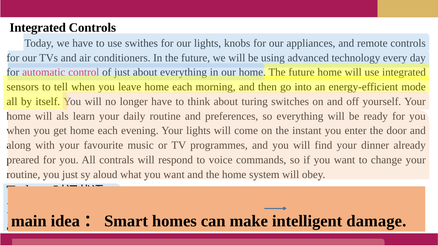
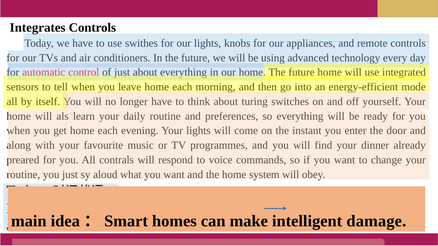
Integrated at (38, 28): Integrated -> Integrates
